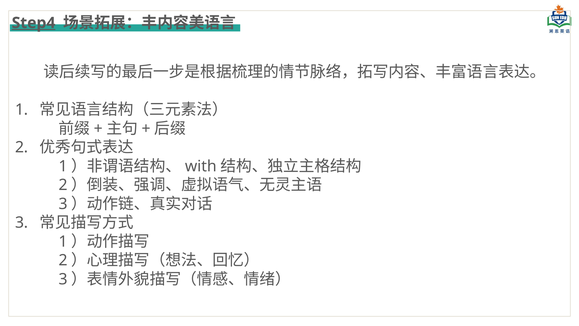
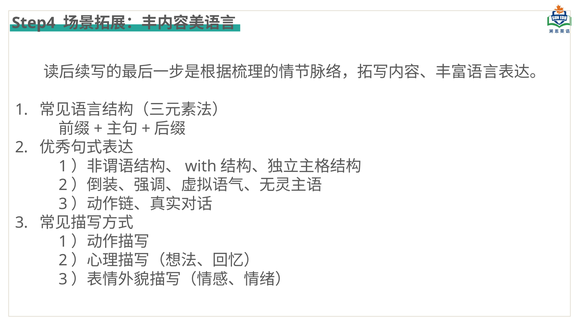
Step4 underline: present -> none
